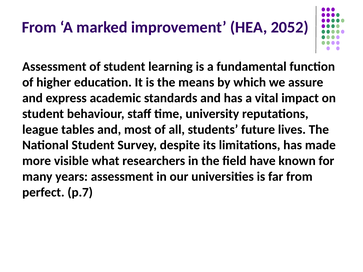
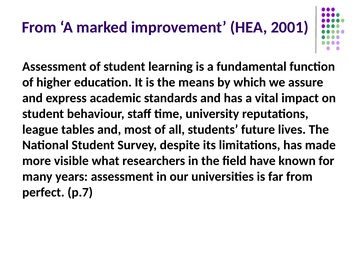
2052: 2052 -> 2001
